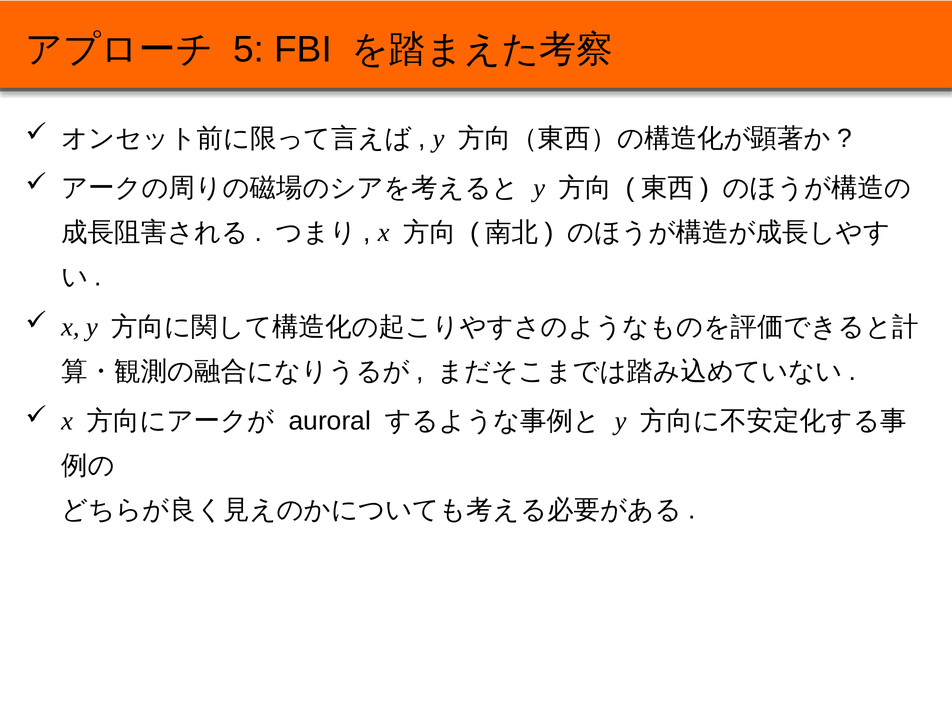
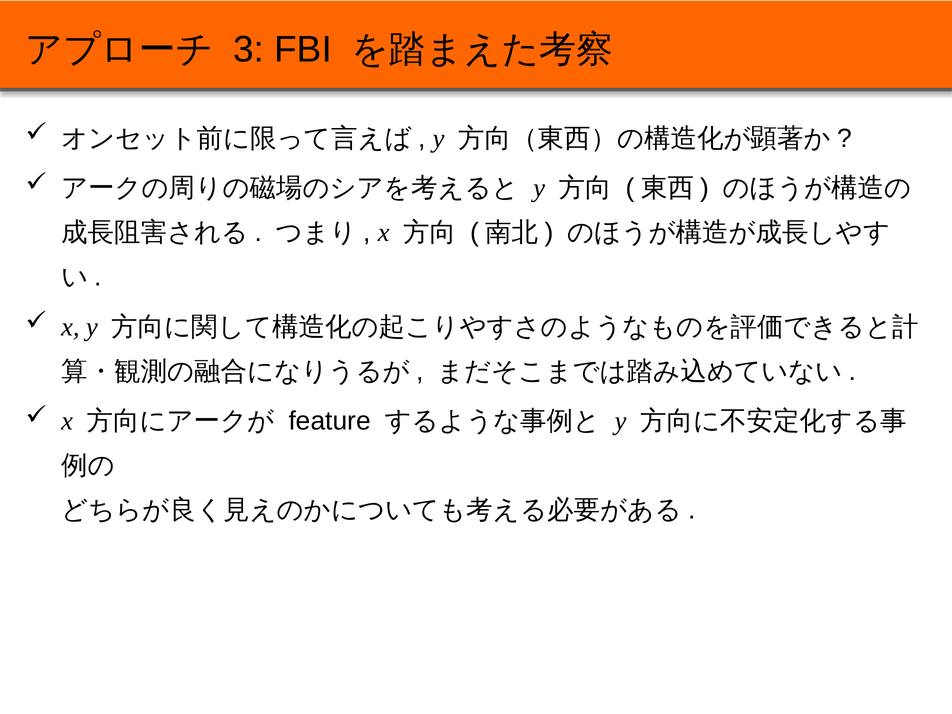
5: 5 -> 3
auroral: auroral -> feature
